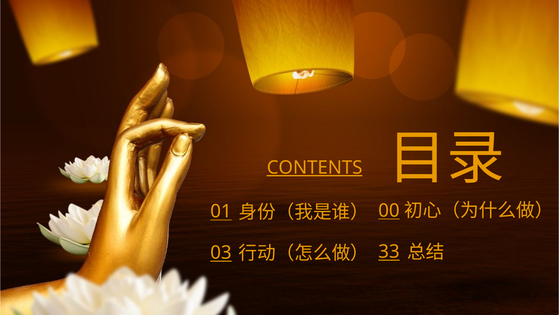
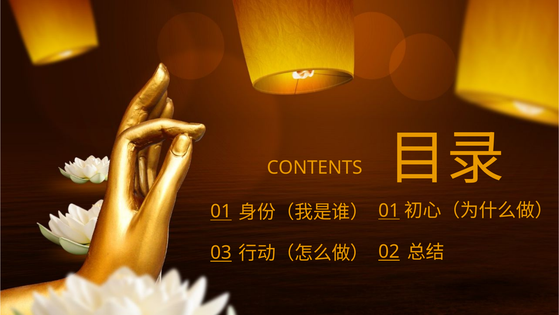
CONTENTS underline: present -> none
00 at (389, 210): 00 -> 01
33: 33 -> 02
